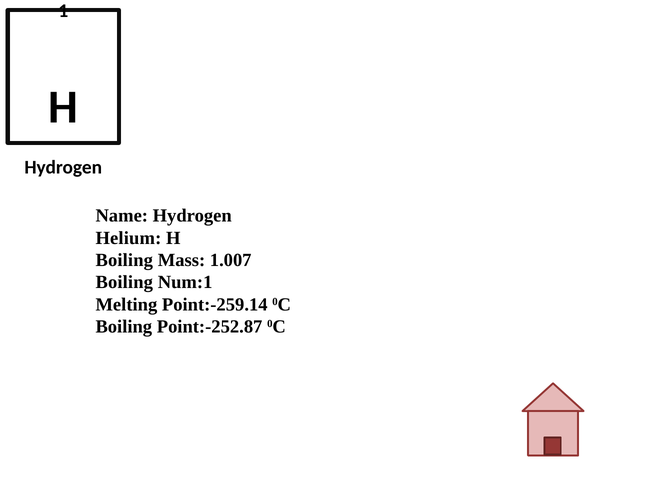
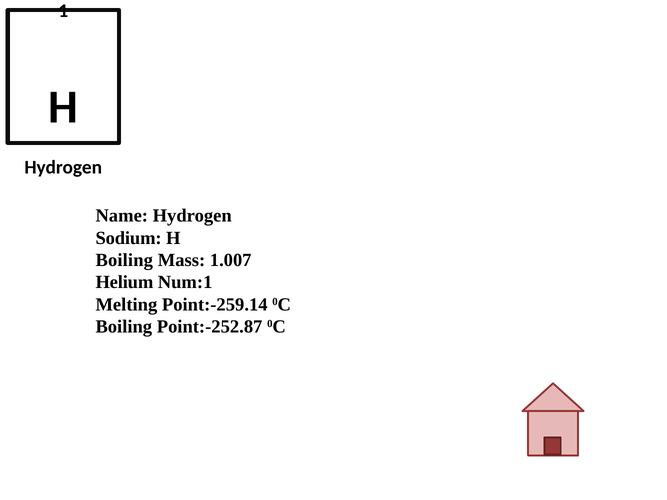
Helium: Helium -> Sodium
Boiling at (124, 283): Boiling -> Helium
